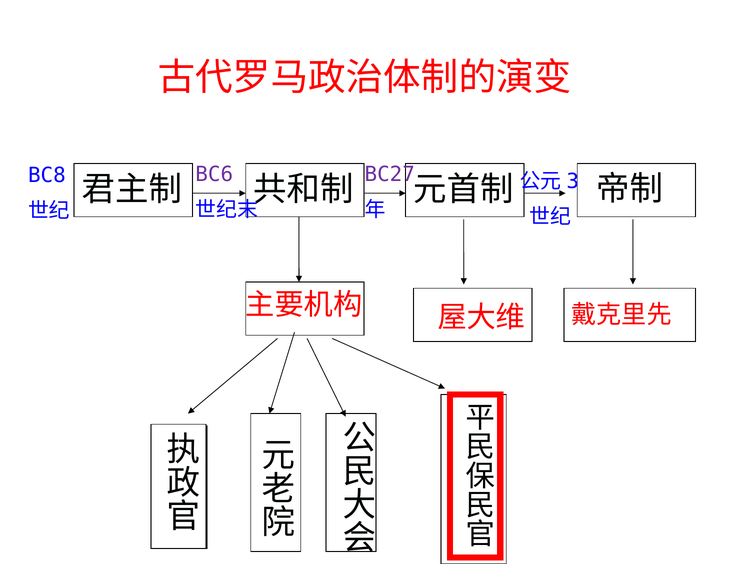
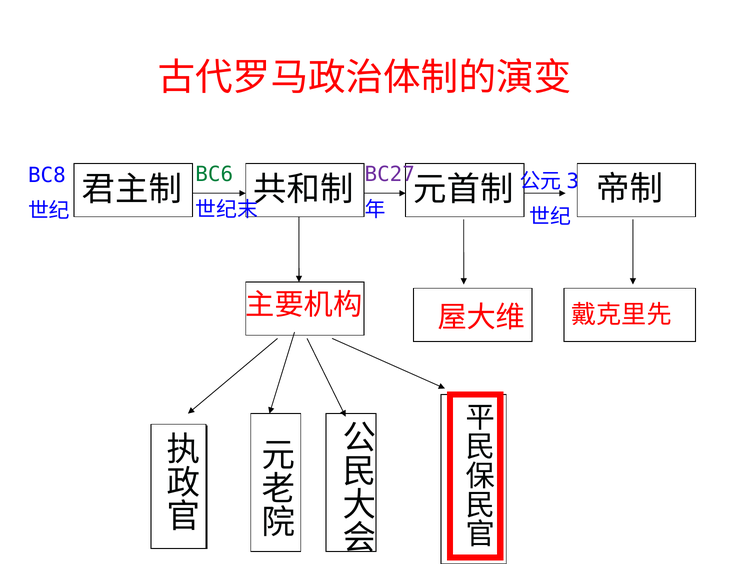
BC6 colour: purple -> green
